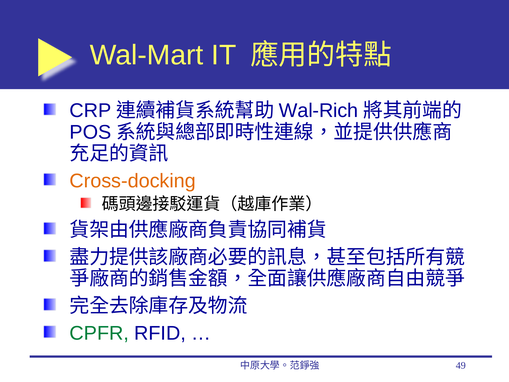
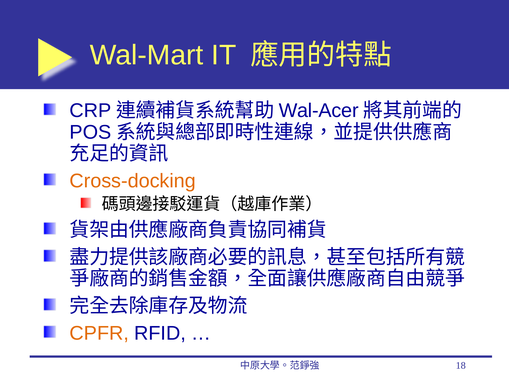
Wal-Rich: Wal-Rich -> Wal-Acer
CPFR colour: green -> orange
49: 49 -> 18
